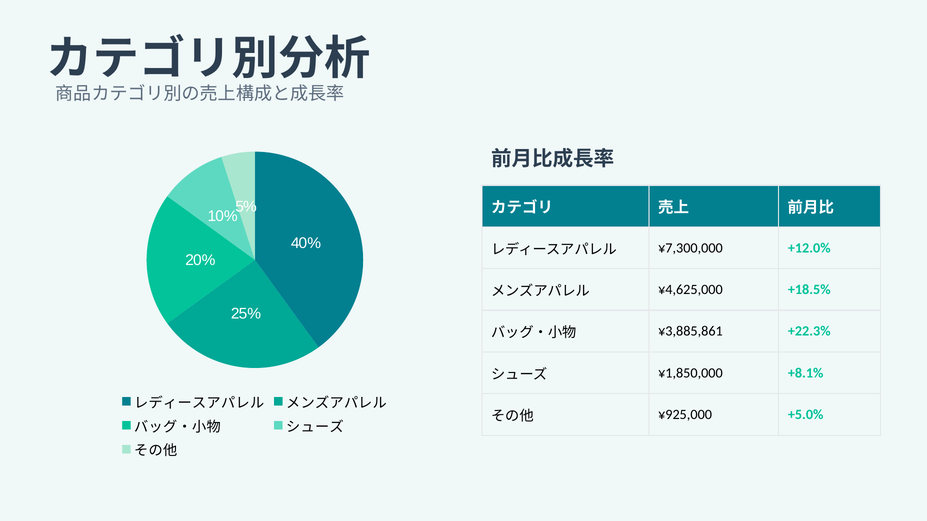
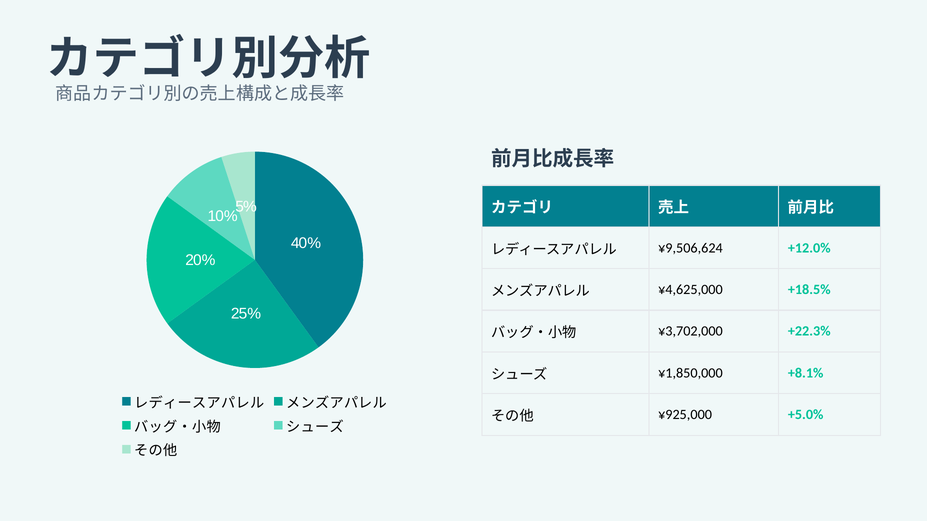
¥7,300,000: ¥7,300,000 -> ¥9,506,624
¥3,885,861: ¥3,885,861 -> ¥3,702,000
